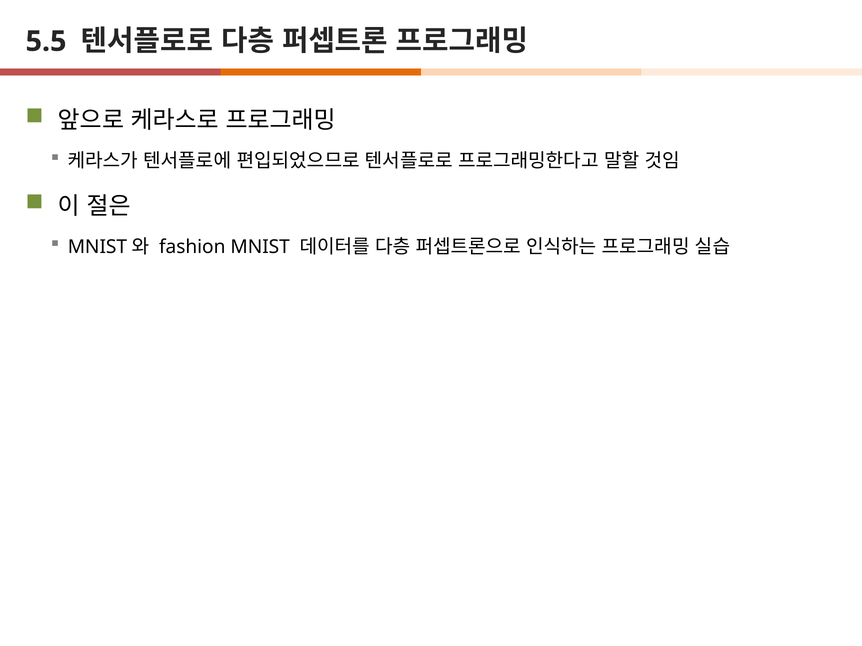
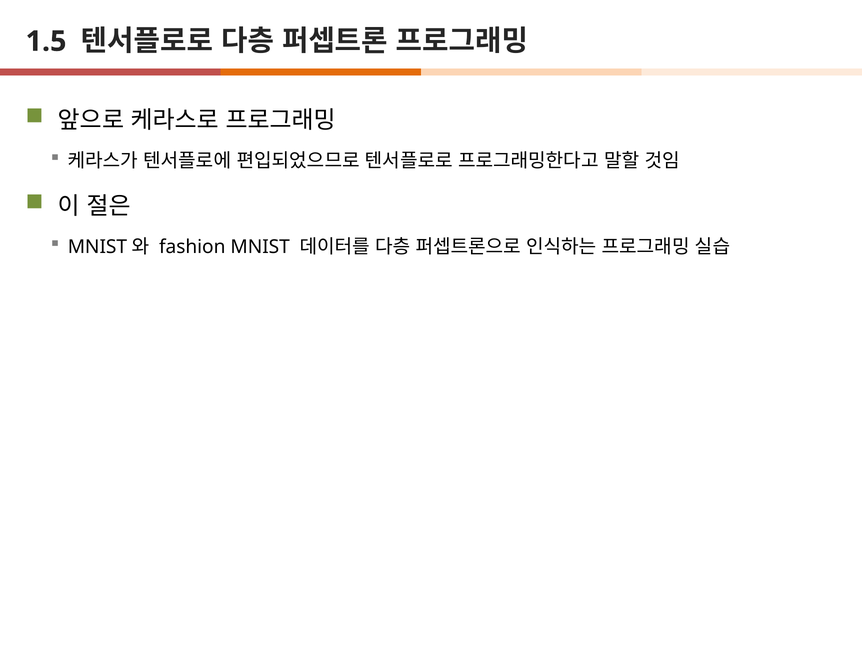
5.5: 5.5 -> 1.5
